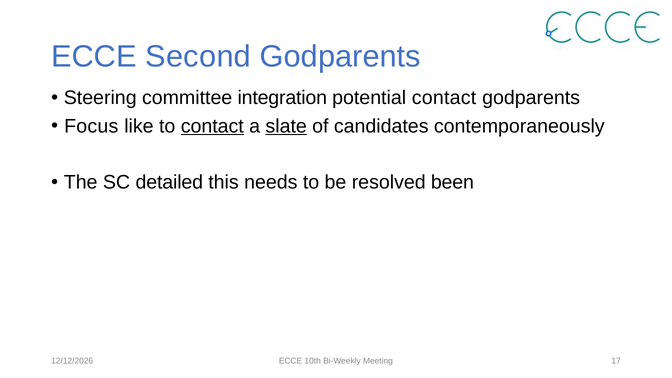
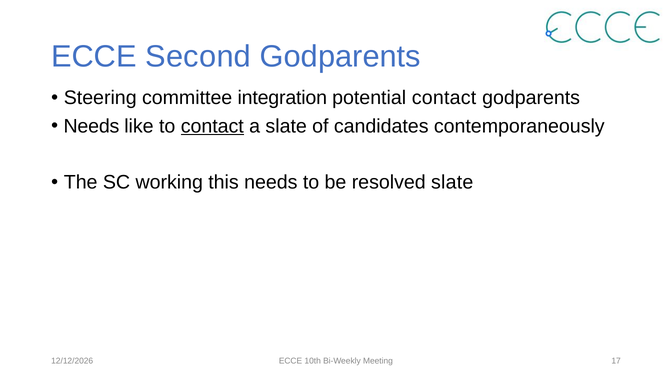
Focus at (91, 126): Focus -> Needs
slate at (286, 126) underline: present -> none
detailed: detailed -> working
resolved been: been -> slate
